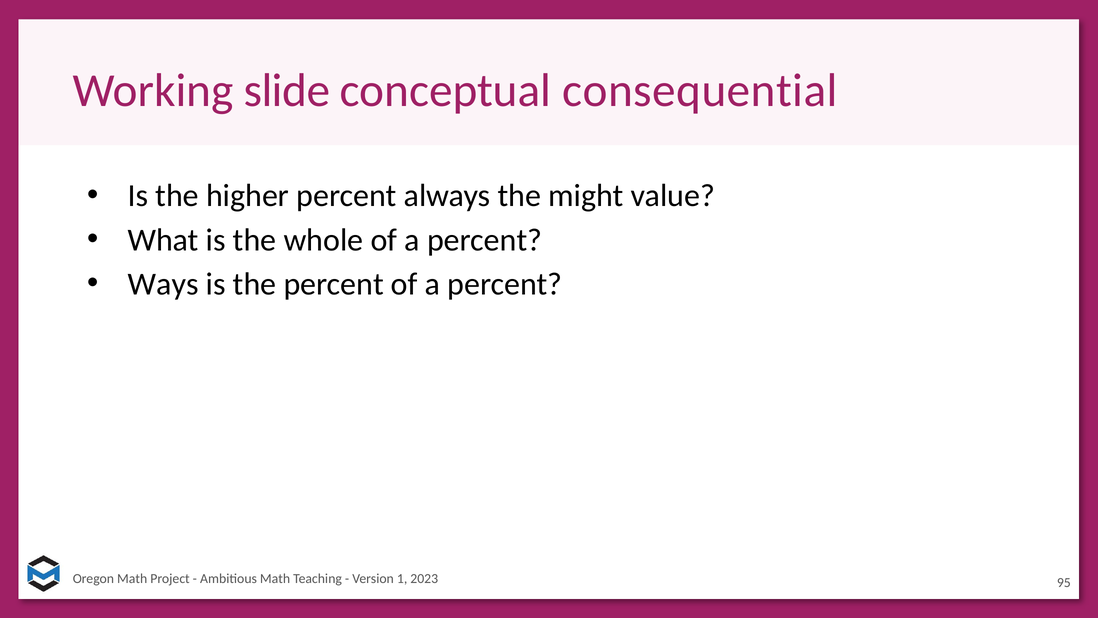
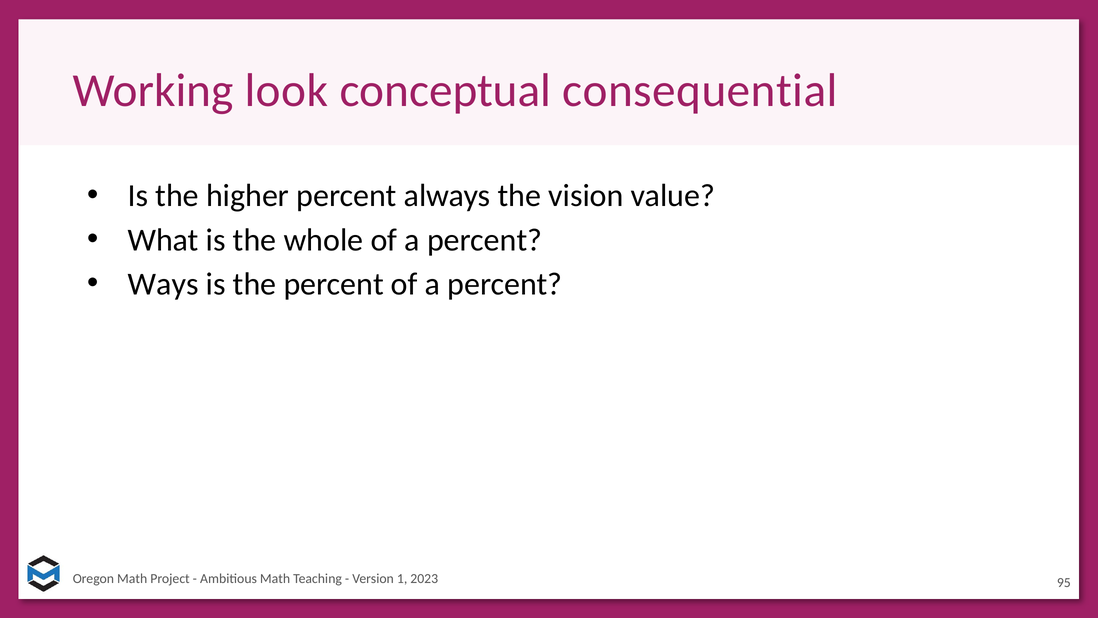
slide: slide -> look
might: might -> vision
